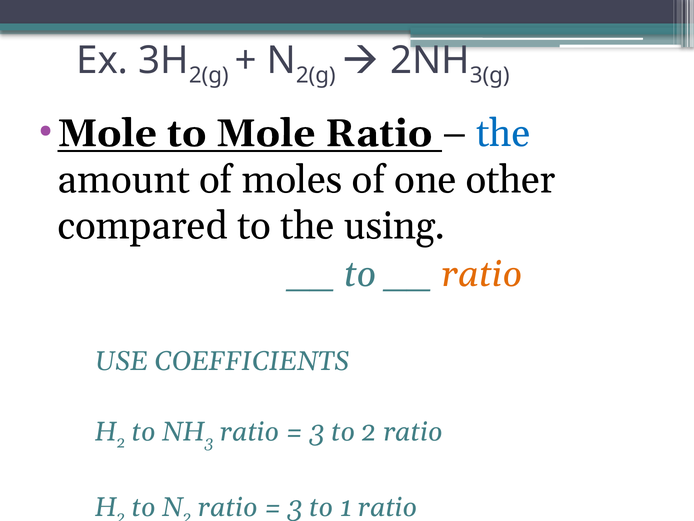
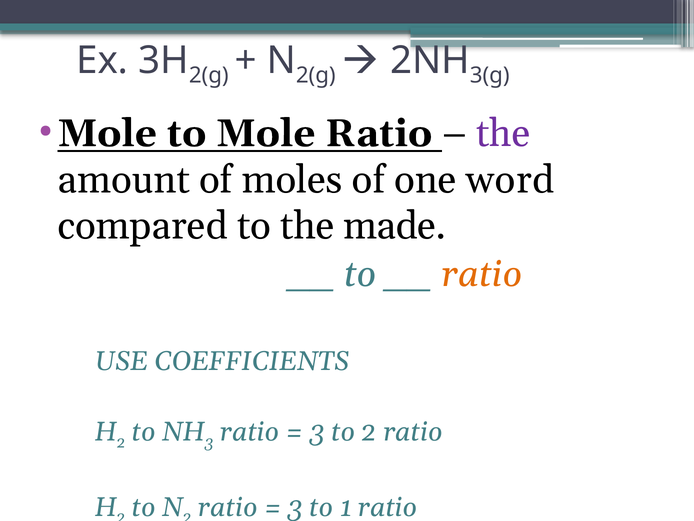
the at (503, 133) colour: blue -> purple
other: other -> word
using: using -> made
